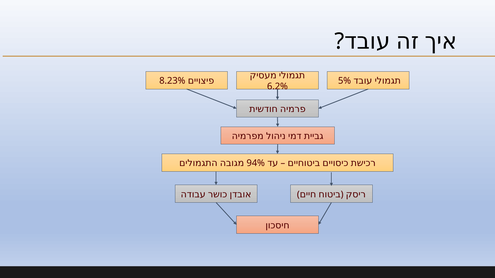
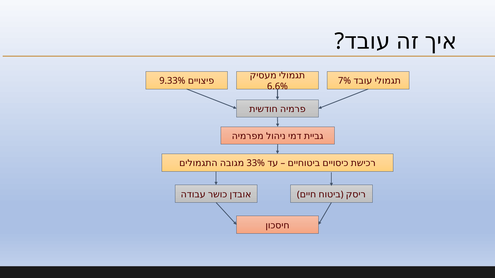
8.23%: 8.23% -> 9.33%
5%: 5% -> 7%
6.2%: 6.2% -> 6.6%
94%: 94% -> 33%
